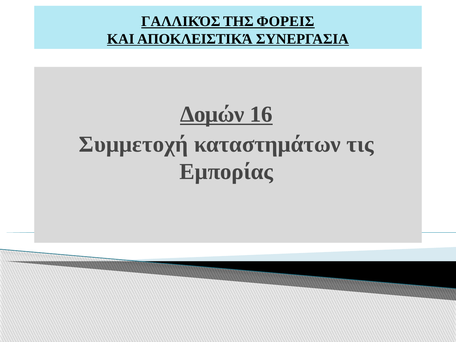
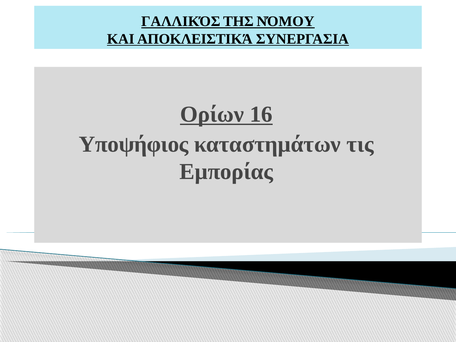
ΦΟΡΕΙΣ: ΦΟΡΕΙΣ -> ΝΌΜΟΥ
Δομών: Δομών -> Ορίων
Συμμετοχή: Συμμετοχή -> Υποψήφιος
